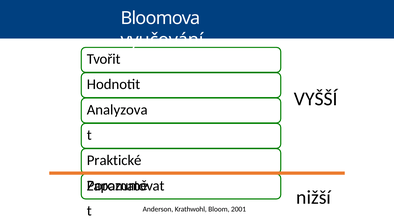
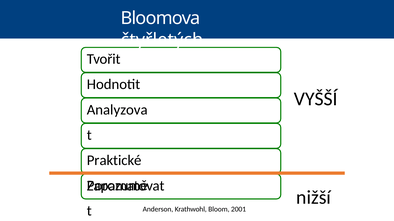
vyučování: vyučování -> čtyřletých
